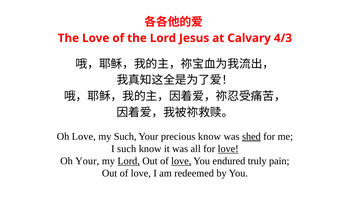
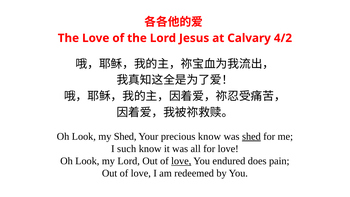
4/3: 4/3 -> 4/2
Love at (84, 136): Love -> Look
my Such: Such -> Shed
love at (228, 149) underline: present -> none
Your at (87, 161): Your -> Look
Lord at (129, 161) underline: present -> none
truly: truly -> does
